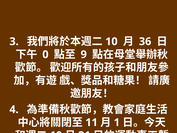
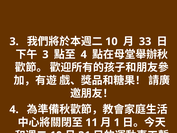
36: 36 -> 33
0 at (45, 54): 0 -> 3
9 at (84, 54): 9 -> 4
